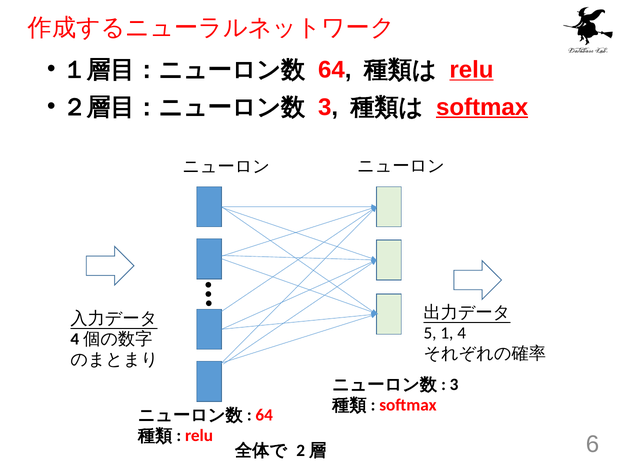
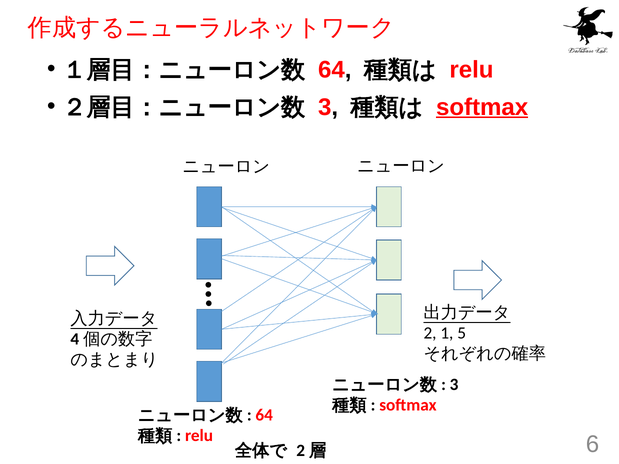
relu at (471, 70) underline: present -> none
5: 5 -> 2
4: 4 -> 5
